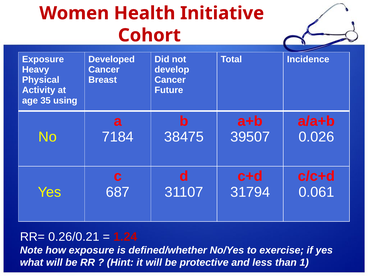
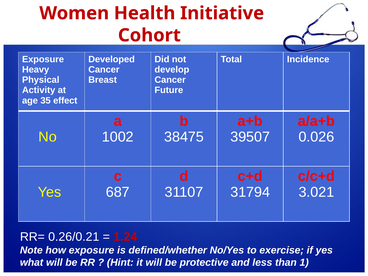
using: using -> effect
7184: 7184 -> 1002
0.061: 0.061 -> 3.021
